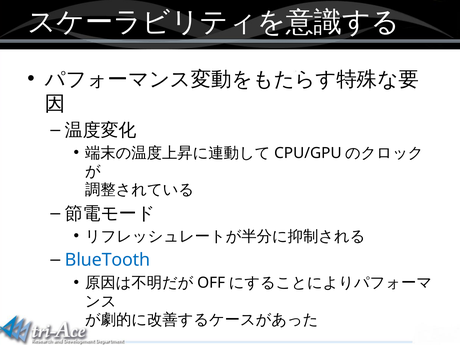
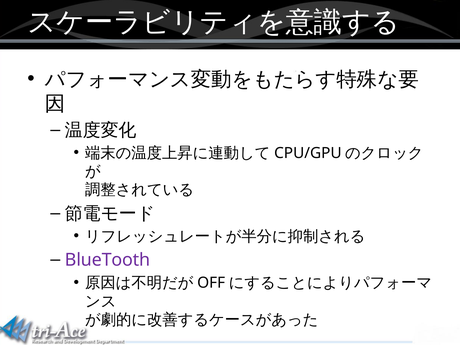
BlueTooth colour: blue -> purple
